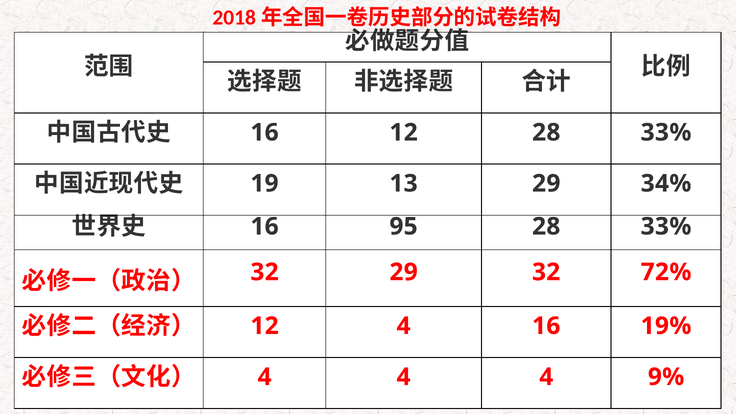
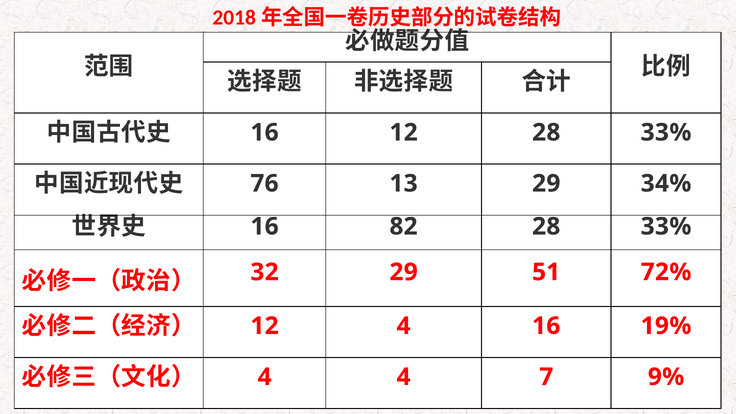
19: 19 -> 76
95: 95 -> 82
29 32: 32 -> 51
4 4 4: 4 -> 7
